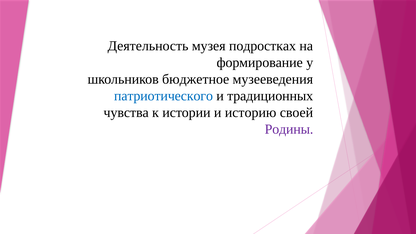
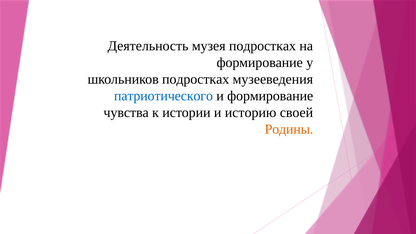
школьников бюджетное: бюджетное -> подростках
и традиционных: традиционных -> формирование
Родины colour: purple -> orange
